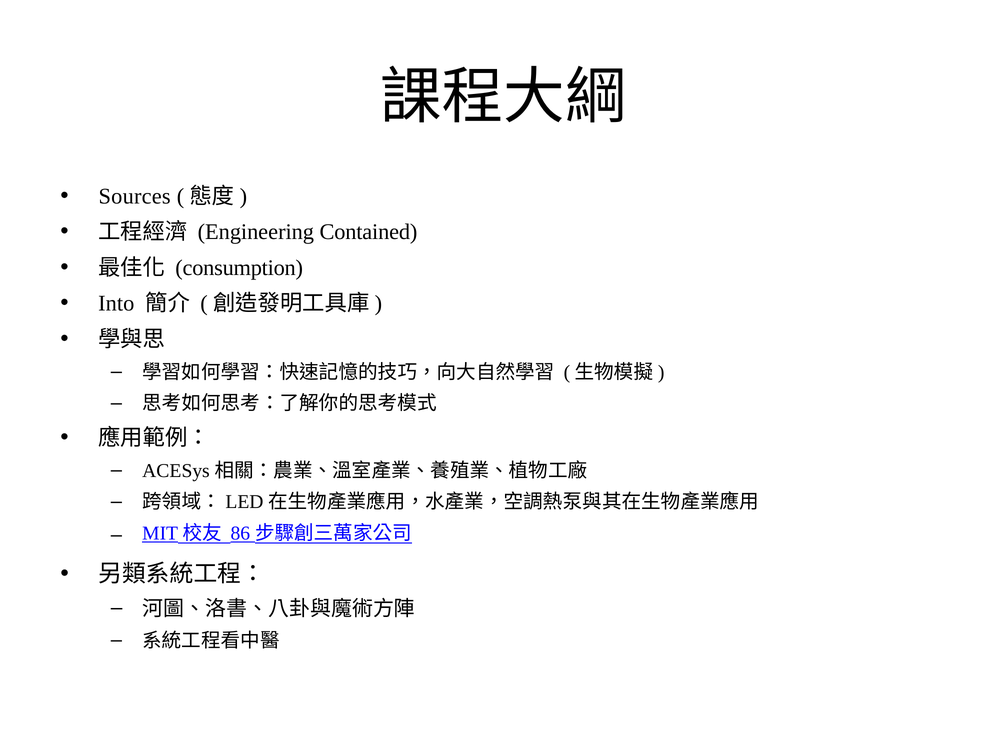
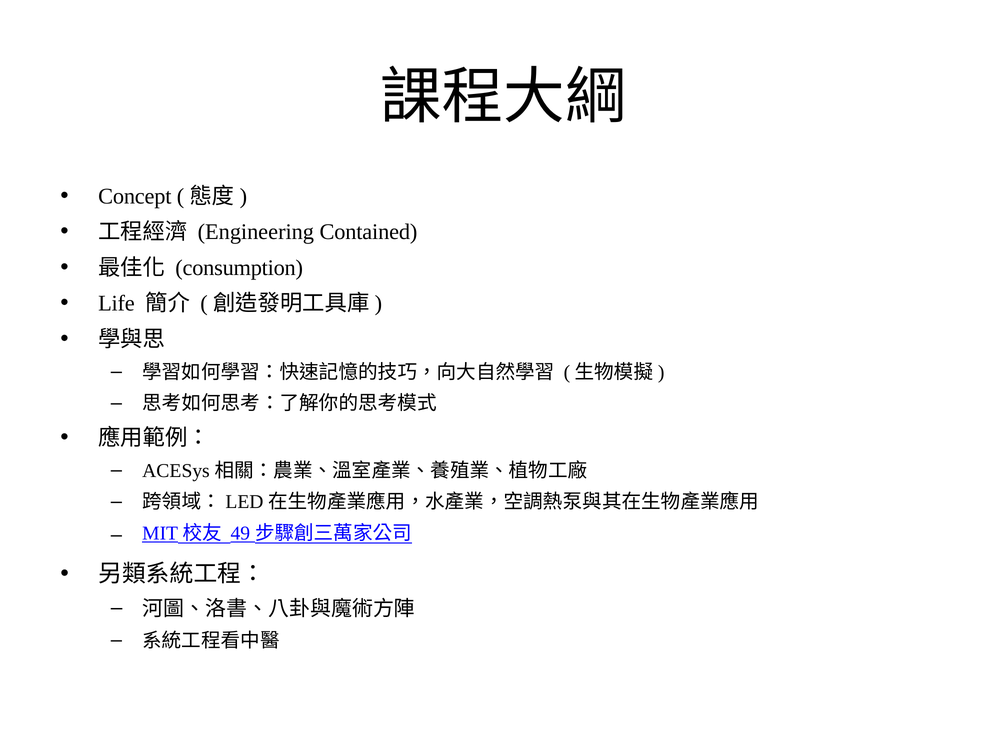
Sources: Sources -> Concept
Into: Into -> Life
86: 86 -> 49
